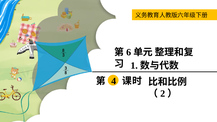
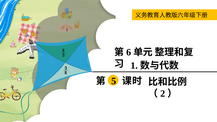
4: 4 -> 5
